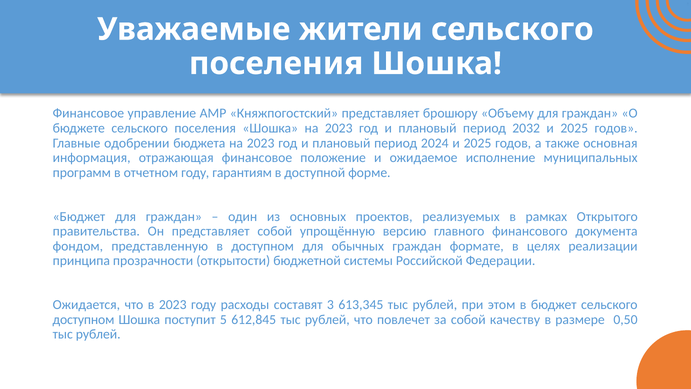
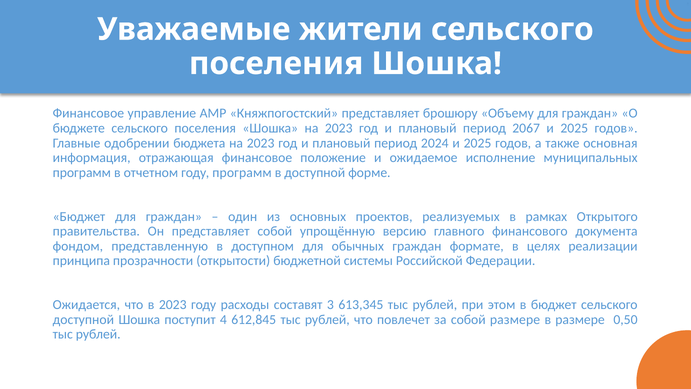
2032: 2032 -> 2067
году гарантиям: гарантиям -> программ
доступном at (83, 319): доступном -> доступной
5: 5 -> 4
собой качеству: качеству -> размере
